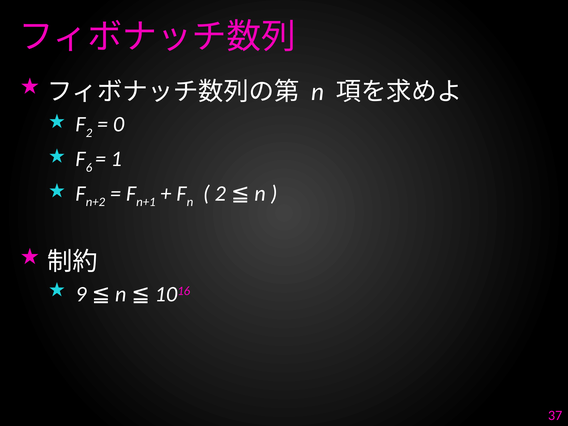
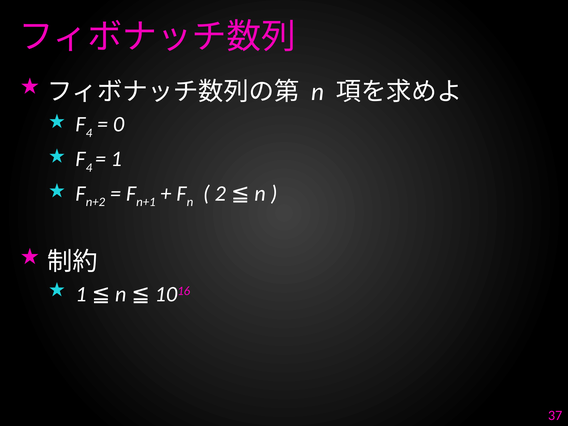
2 at (89, 133): 2 -> 4
6 at (89, 167): 6 -> 4
9 at (81, 294): 9 -> 1
